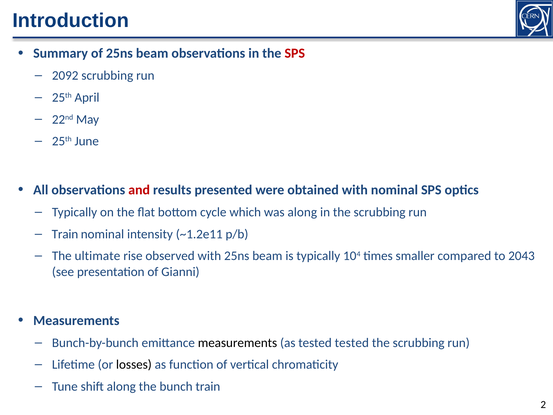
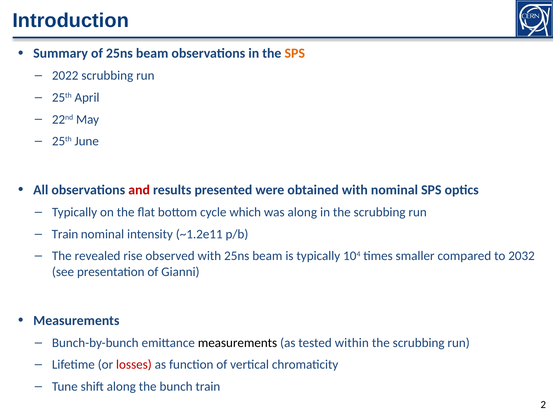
SPS at (295, 53) colour: red -> orange
2092: 2092 -> 2022
ultimate: ultimate -> revealed
2043: 2043 -> 2032
tested tested: tested -> within
losses colour: black -> red
